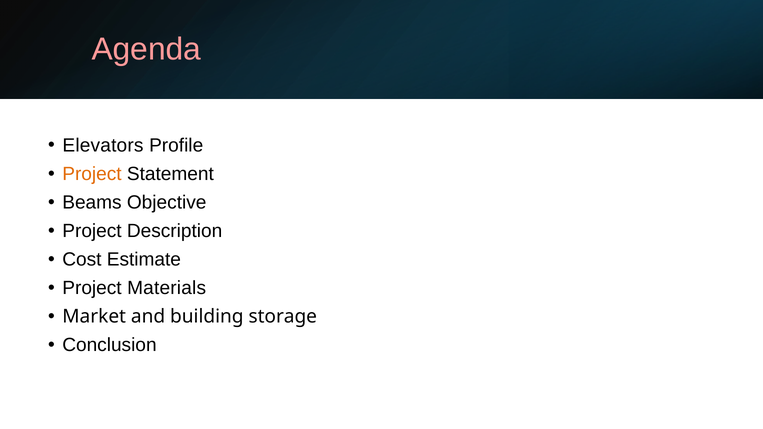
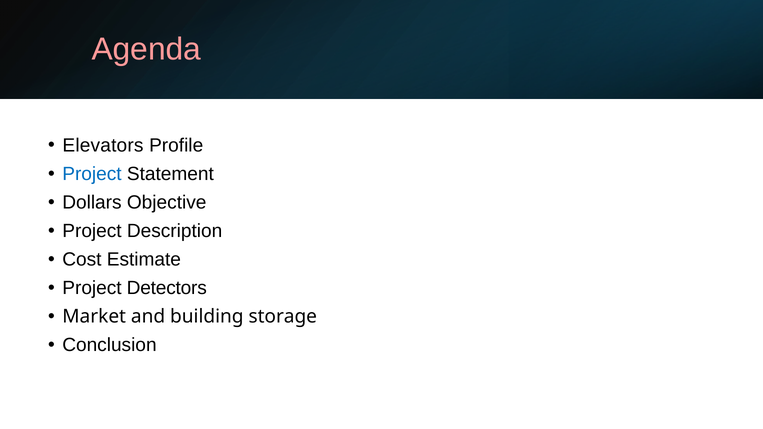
Project at (92, 174) colour: orange -> blue
Beams: Beams -> Dollars
Materials: Materials -> Detectors
